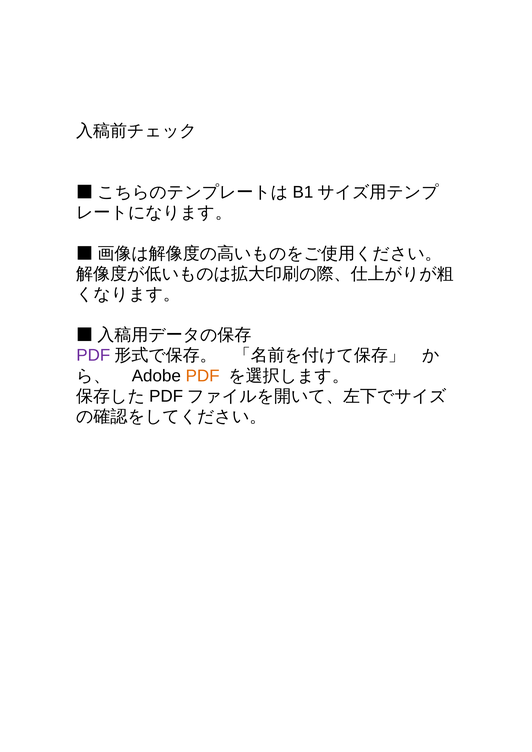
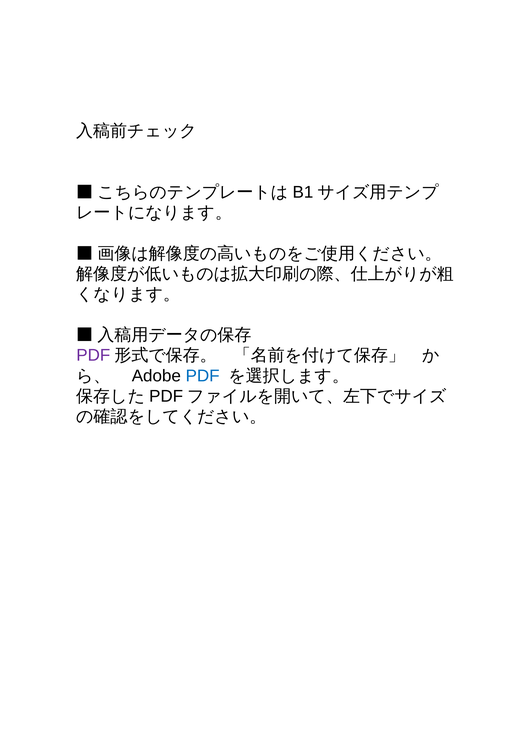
PDF at (203, 376) colour: orange -> blue
